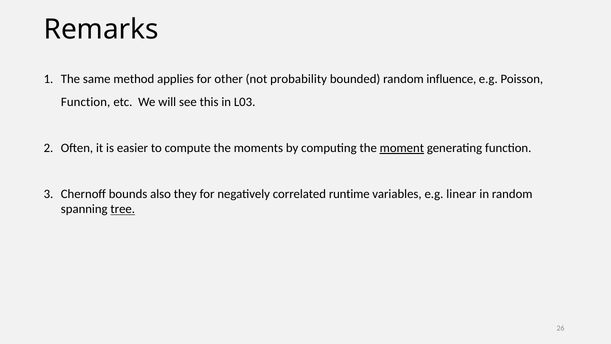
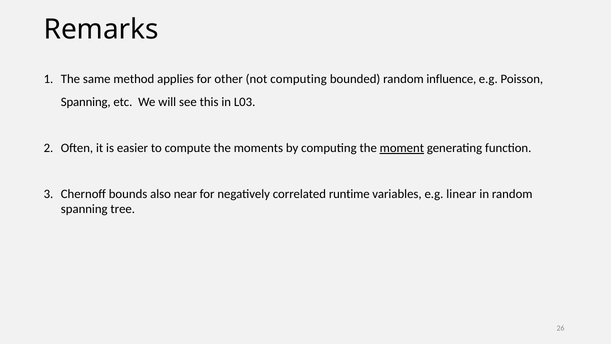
not probability: probability -> computing
Function at (86, 102): Function -> Spanning
they: they -> near
tree underline: present -> none
